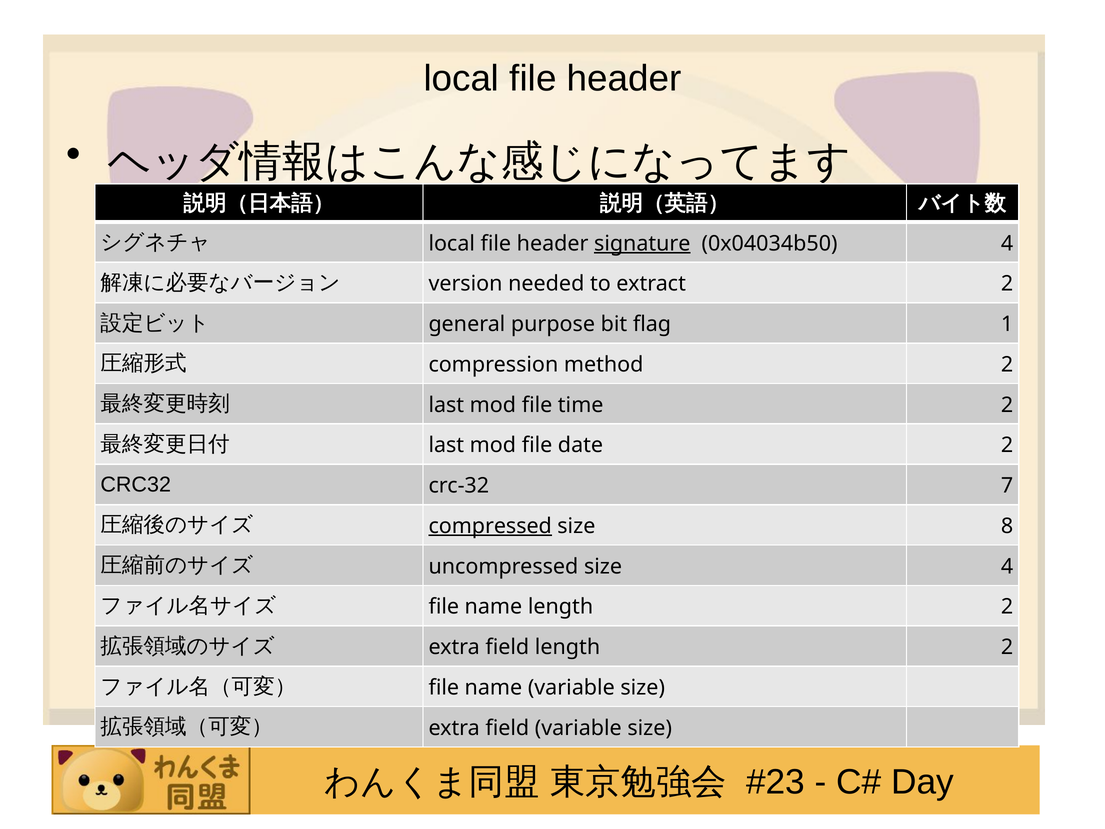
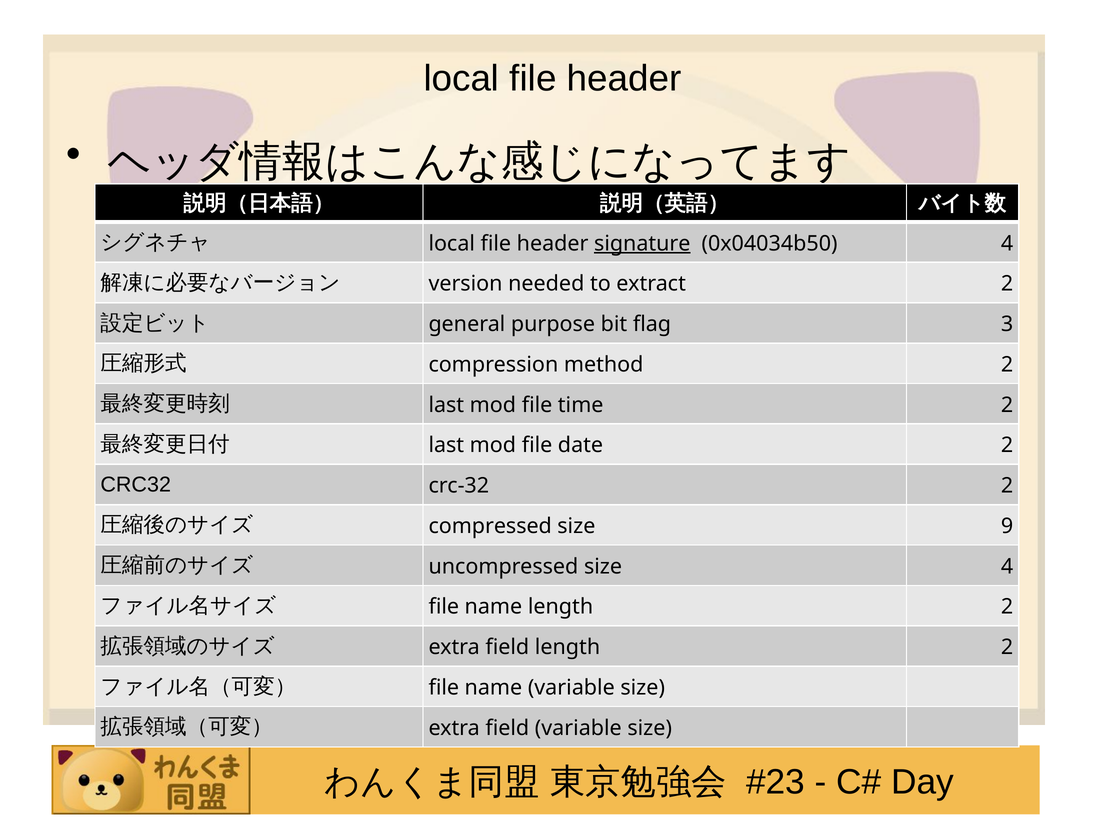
1: 1 -> 3
crc-32 7: 7 -> 2
compressed underline: present -> none
8: 8 -> 9
